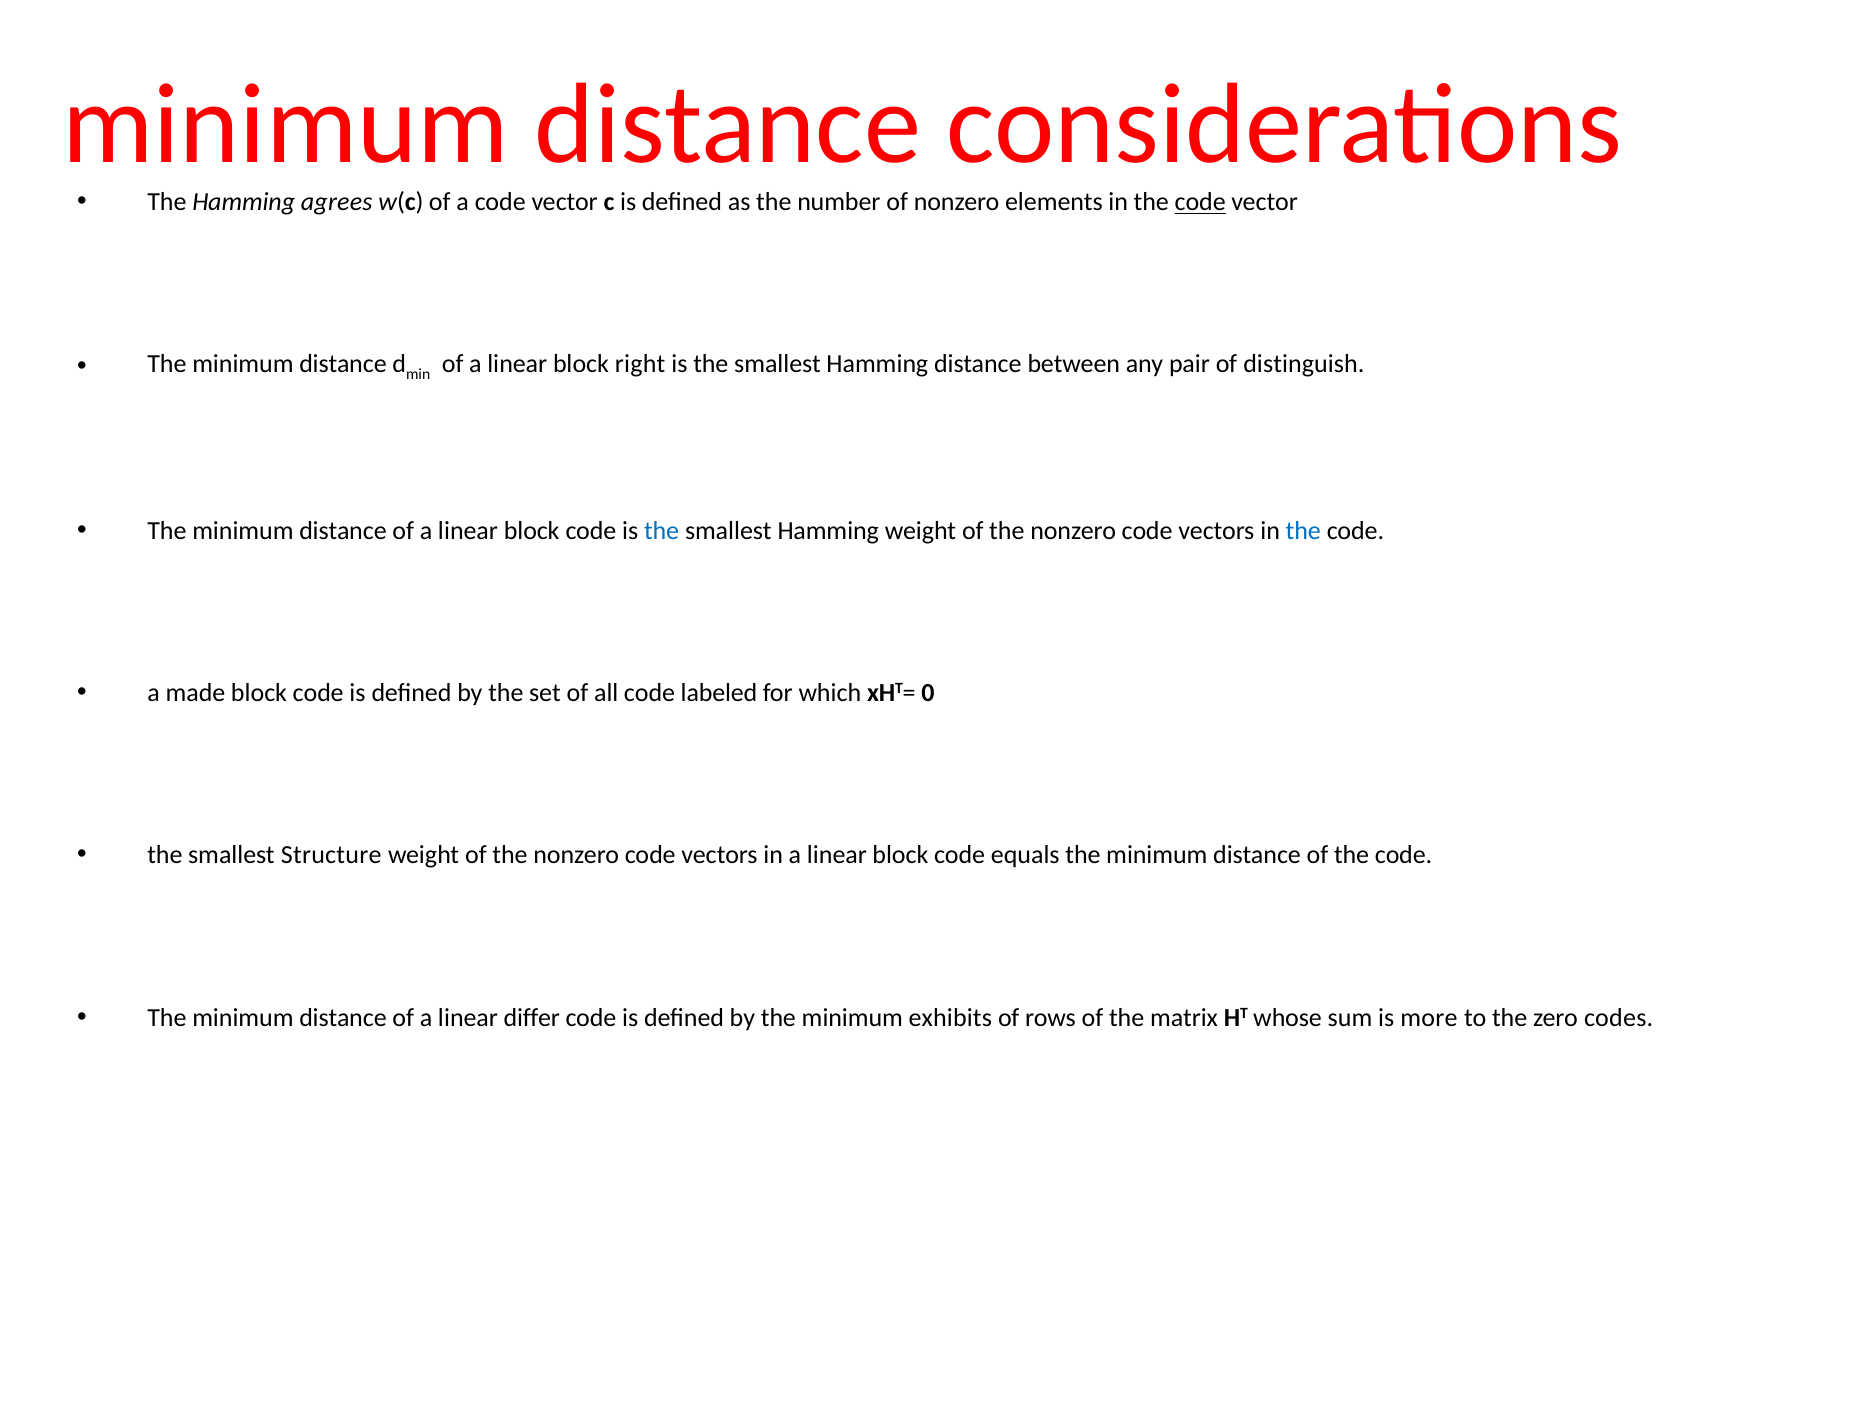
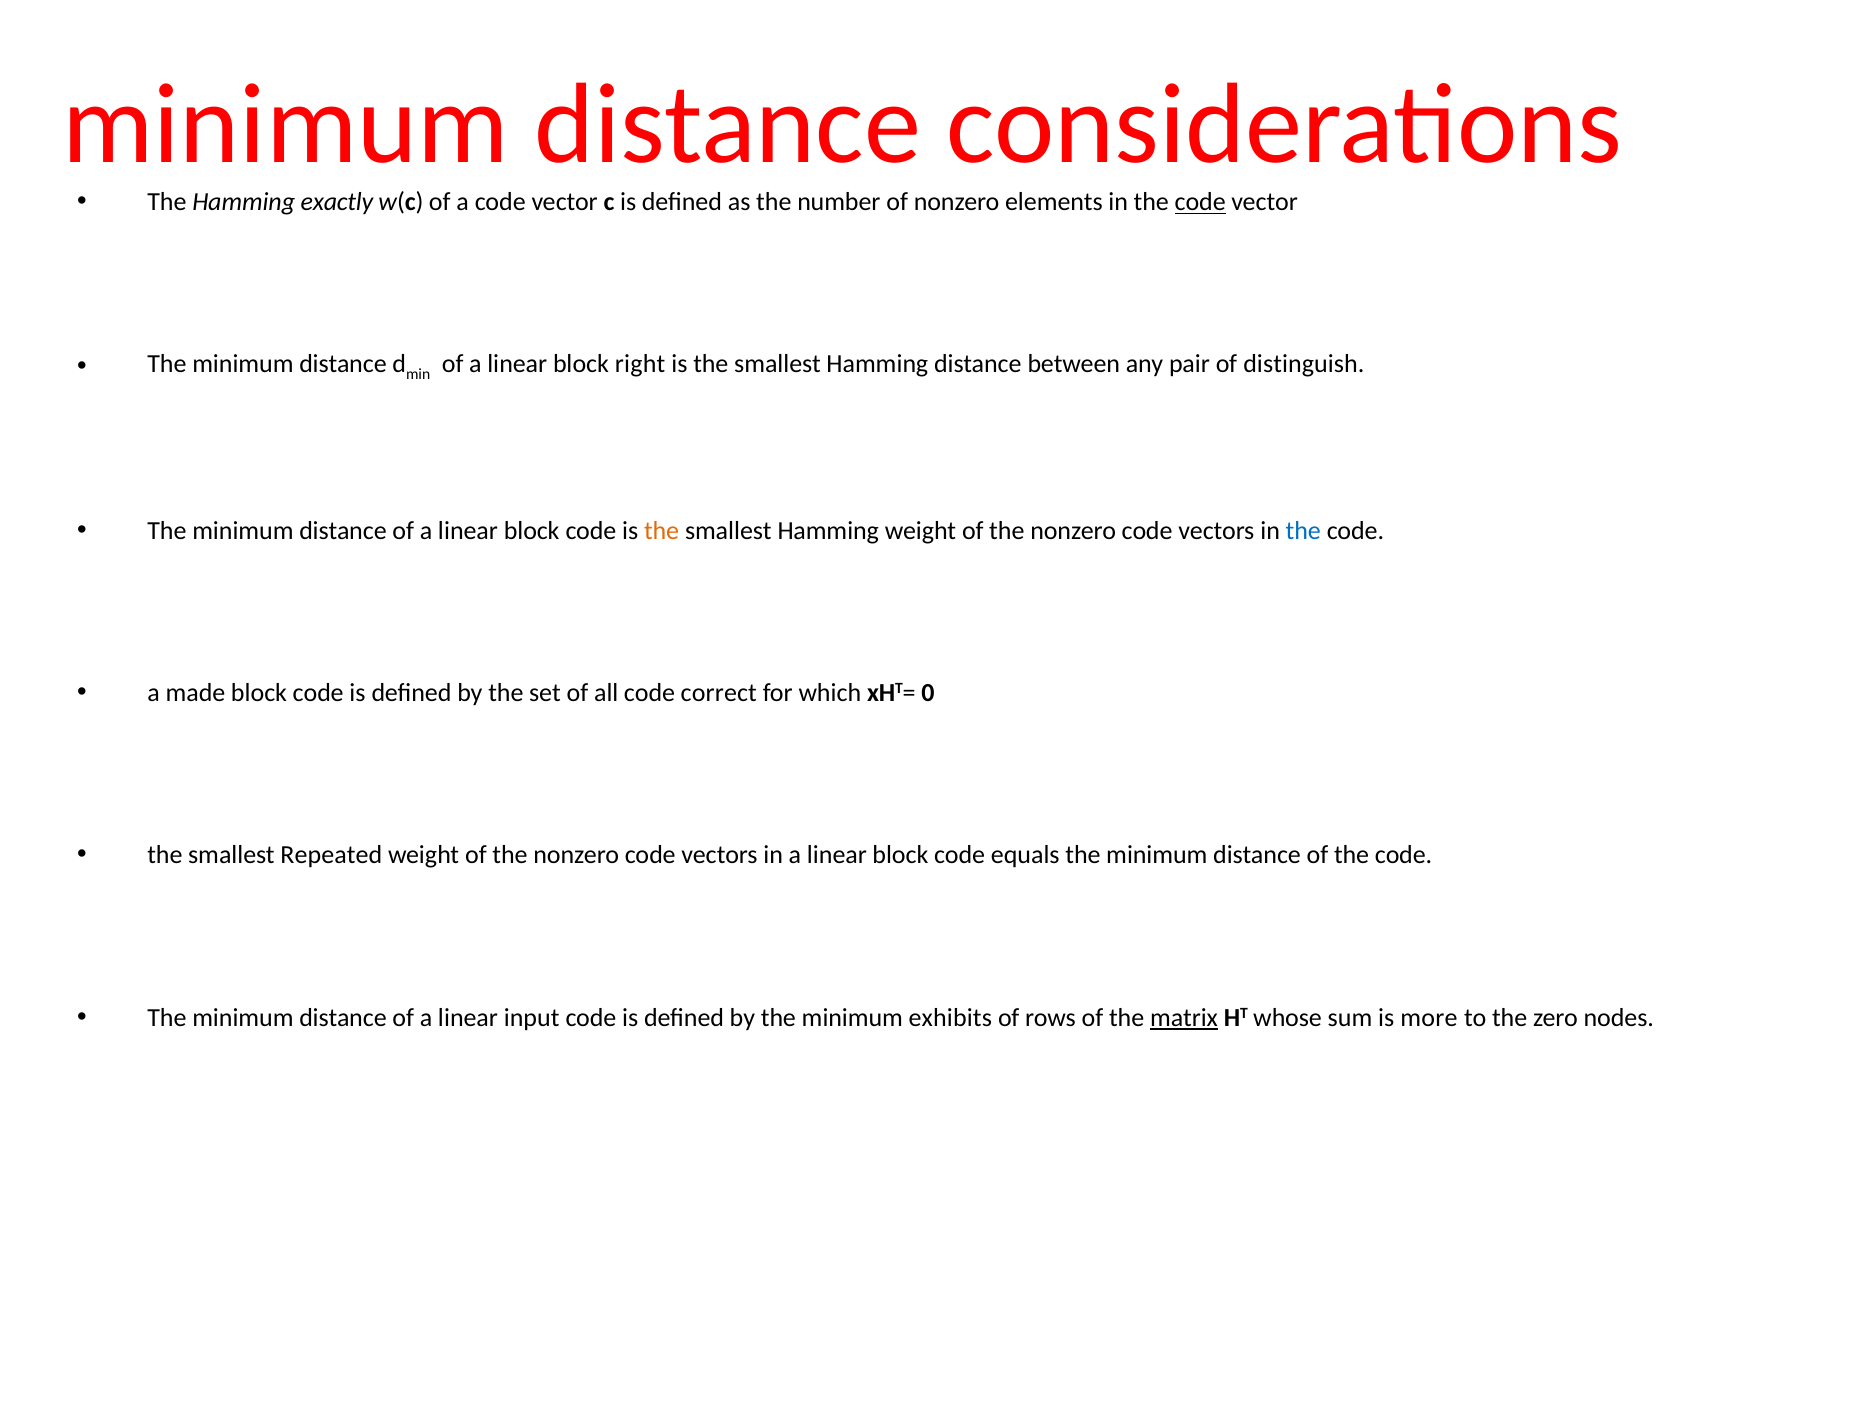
agrees: agrees -> exactly
the at (662, 531) colour: blue -> orange
labeled: labeled -> correct
Structure: Structure -> Repeated
differ: differ -> input
matrix underline: none -> present
codes: codes -> nodes
